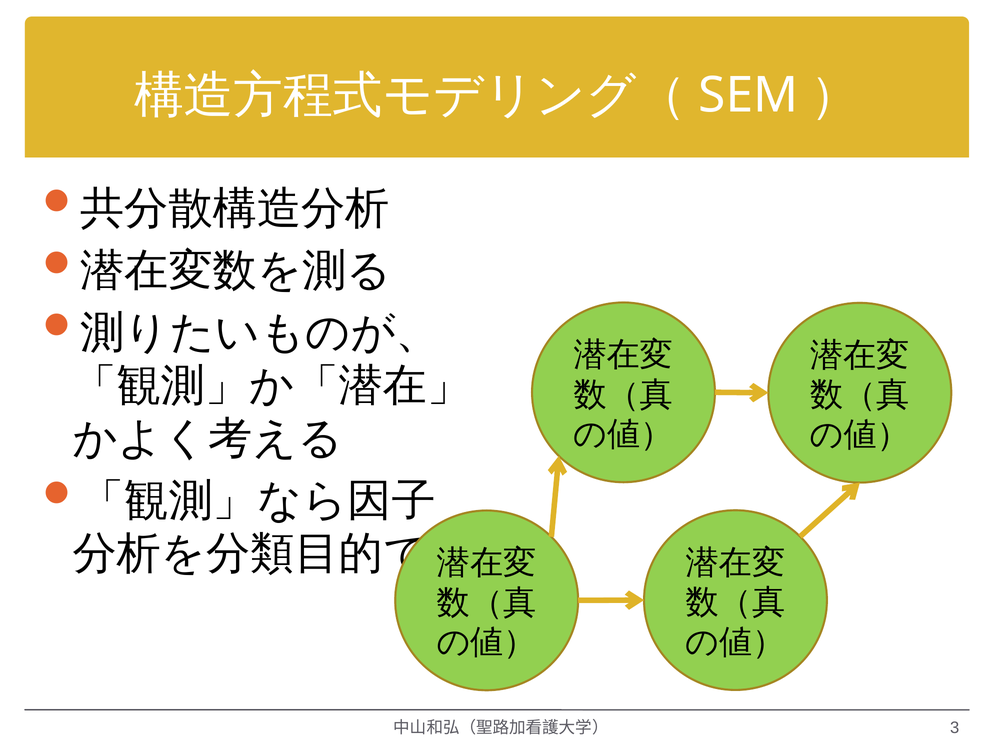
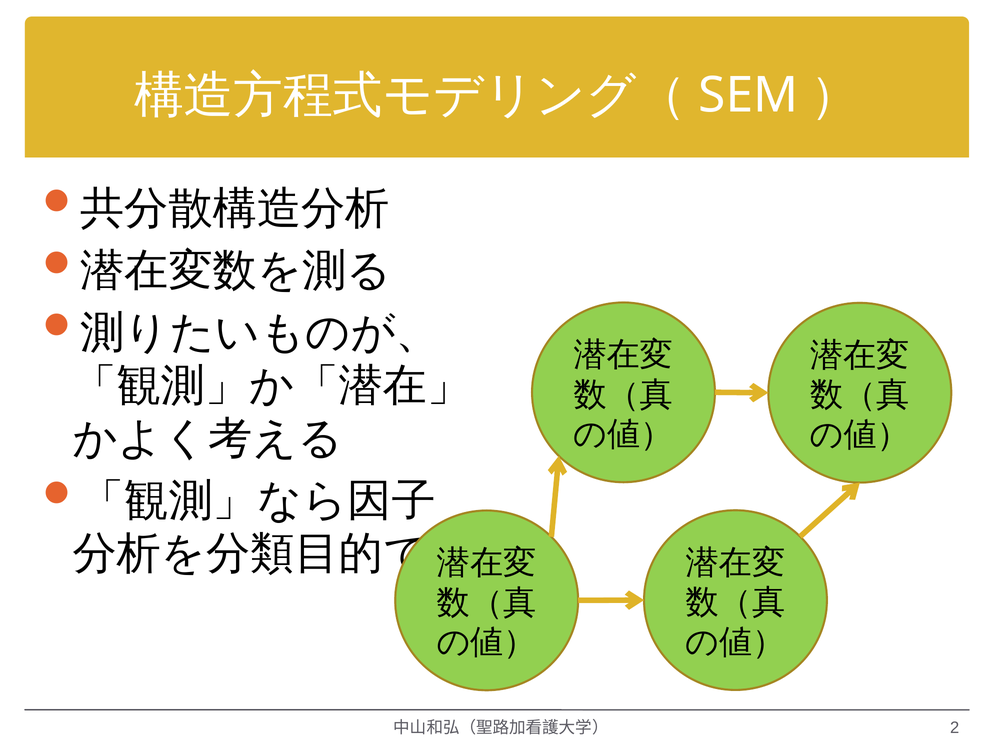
3: 3 -> 2
